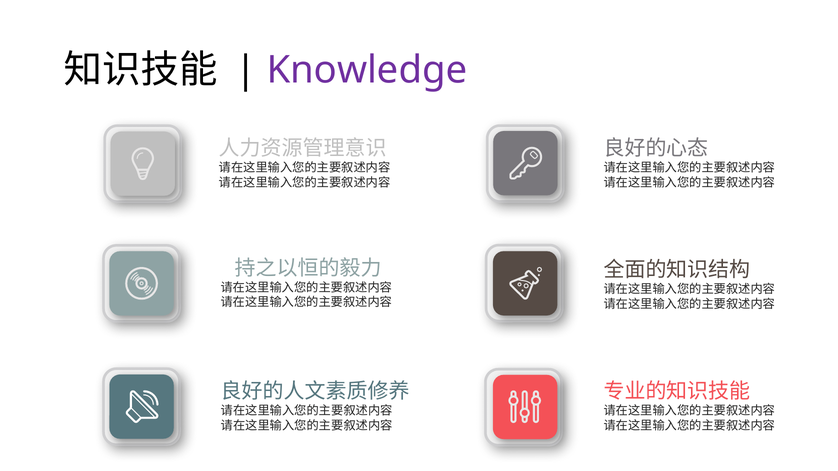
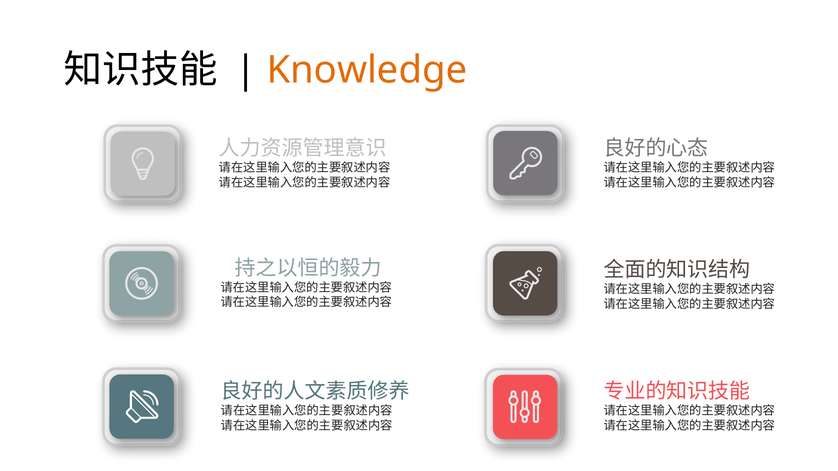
Knowledge colour: purple -> orange
